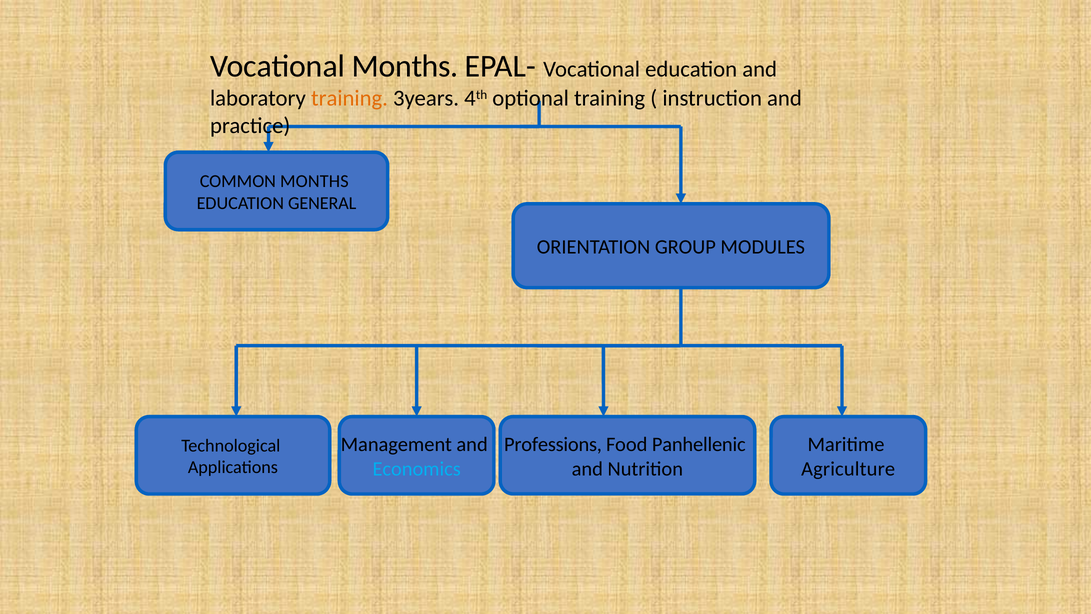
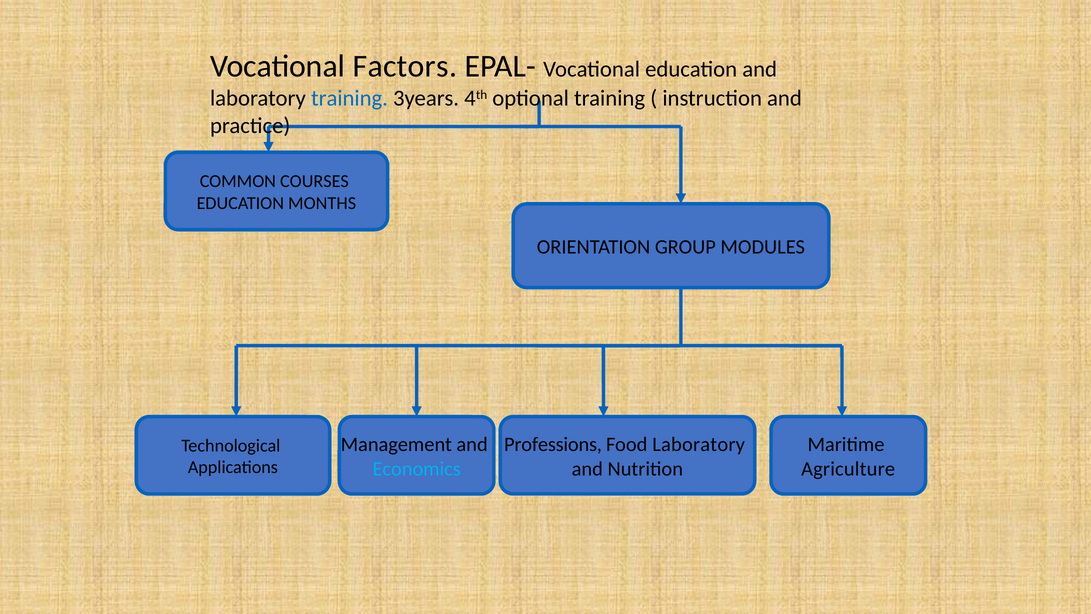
Vocational Months: Months -> Factors
training at (350, 98) colour: orange -> blue
COMMON MONTHS: MONTHS -> COURSES
GENERAL: GENERAL -> MONTHS
Food Panhellenic: Panhellenic -> Laboratory
